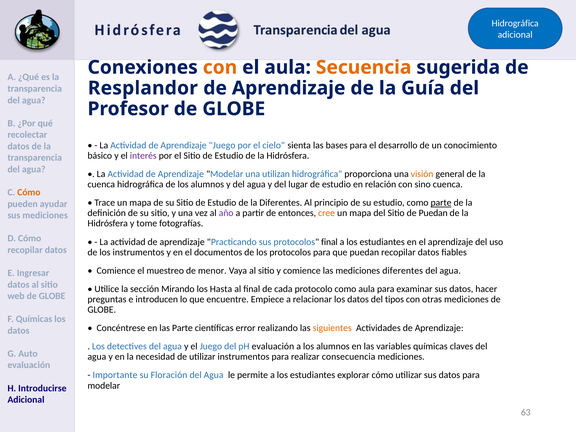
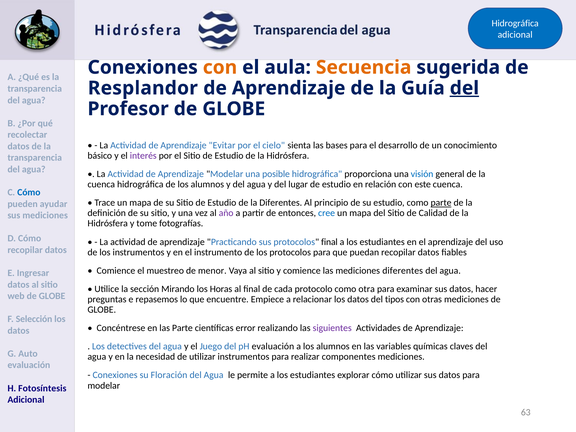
del at (464, 88) underline: none -> present
Aprendizaje Juego: Juego -> Evitar
utilizan: utilizan -> posible
visión colour: orange -> blue
sino: sino -> este
Cómo at (29, 192) colour: orange -> blue
cree colour: orange -> blue
de Puedan: Puedan -> Calidad
documentos: documentos -> instrumento
Hasta: Hasta -> Horas
como aula: aula -> otra
introducen: introducen -> repasemos
F Químicas: Químicas -> Selección
siguientes colour: orange -> purple
consecuencia: consecuencia -> componentes
Importante at (115, 375): Importante -> Conexiones
Introducirse: Introducirse -> Fotosíntesis
